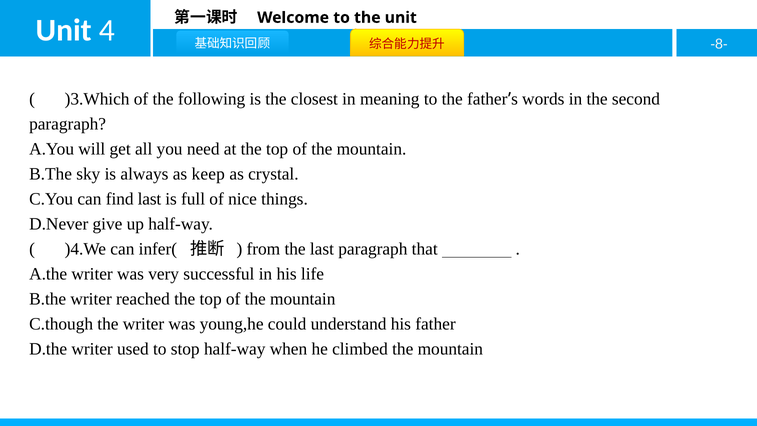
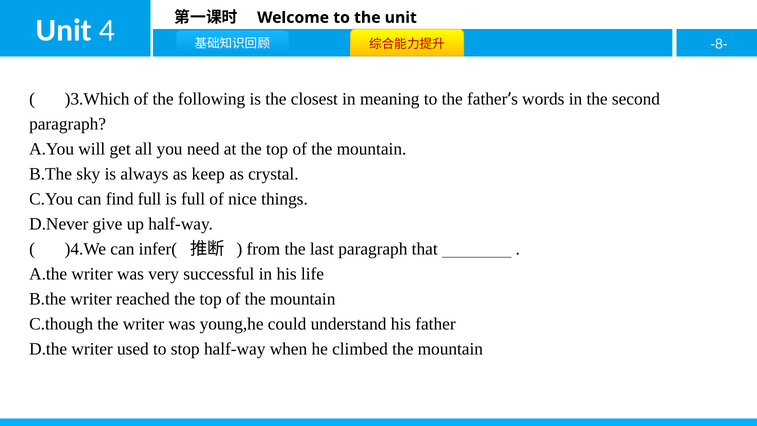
find last: last -> full
